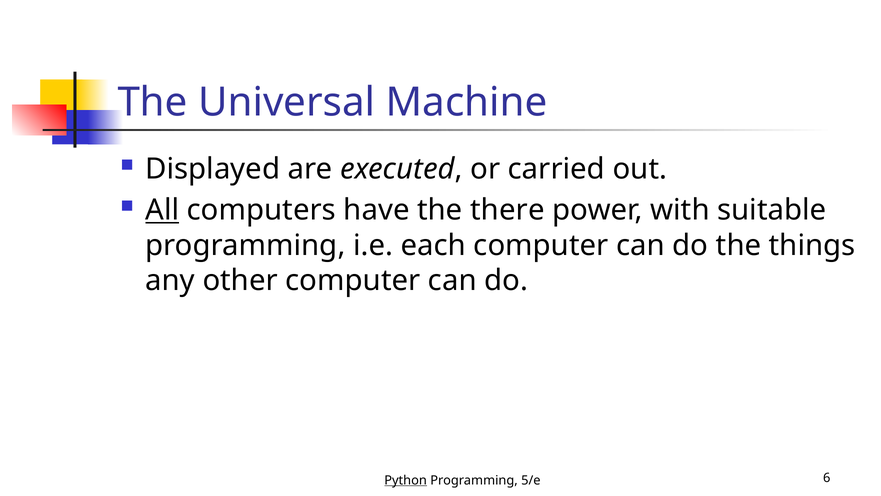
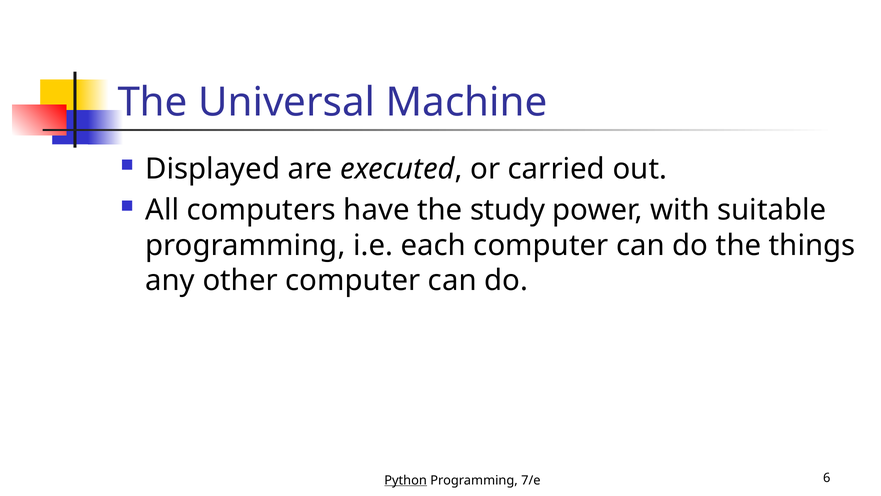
All underline: present -> none
there: there -> study
5/e: 5/e -> 7/e
